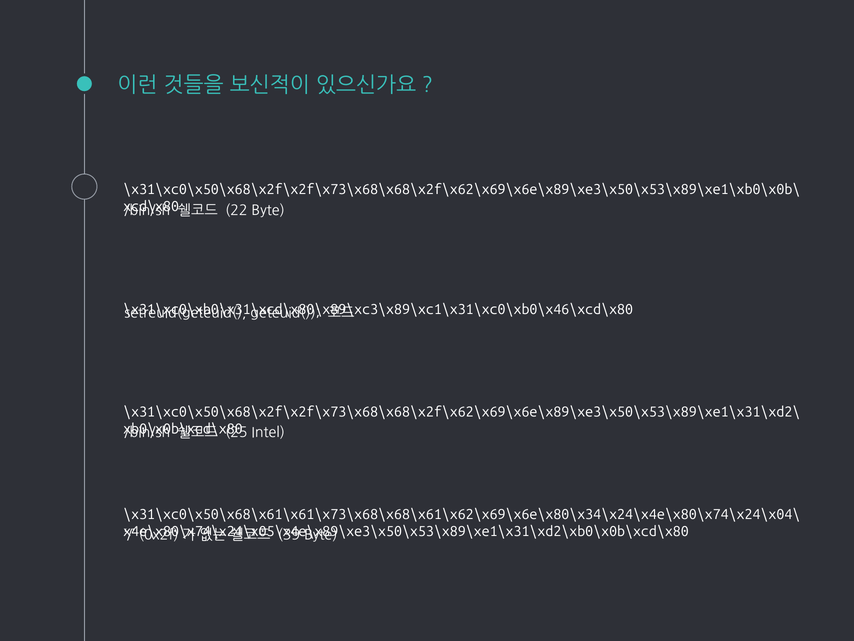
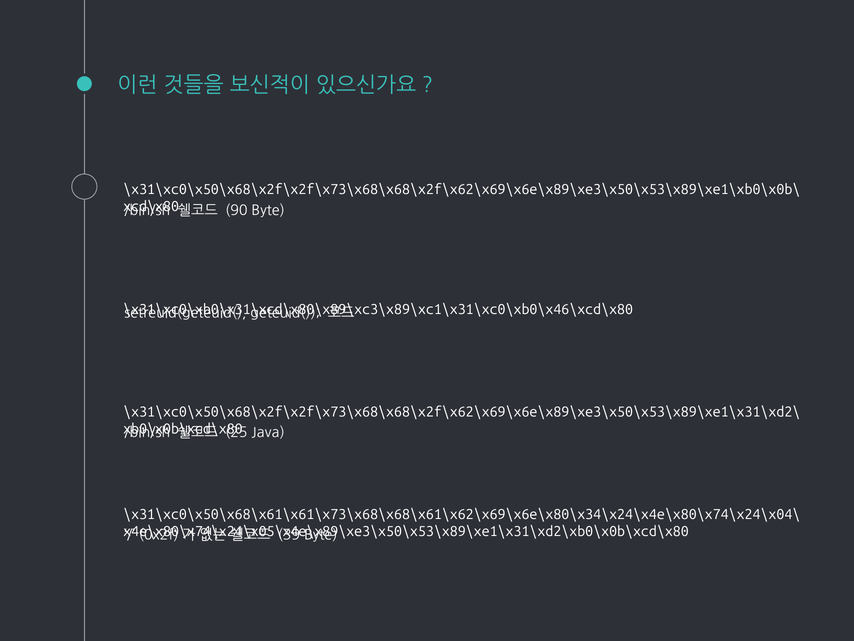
22: 22 -> 90
Intel: Intel -> Java
